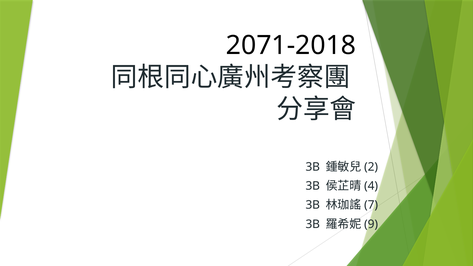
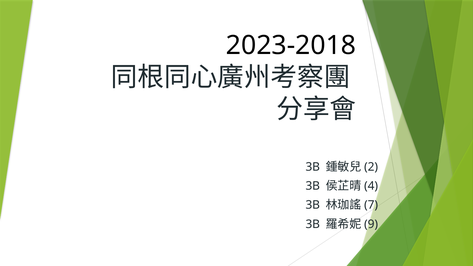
2071-2018: 2071-2018 -> 2023-2018
